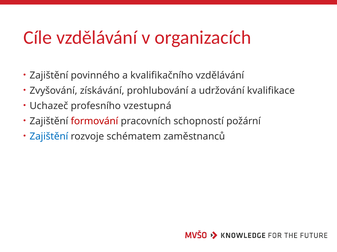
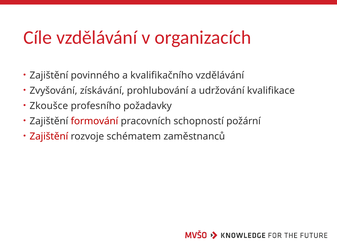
Uchazeč: Uchazeč -> Zkoušce
vzestupná: vzestupná -> požadavky
Zajištění at (49, 137) colour: blue -> red
